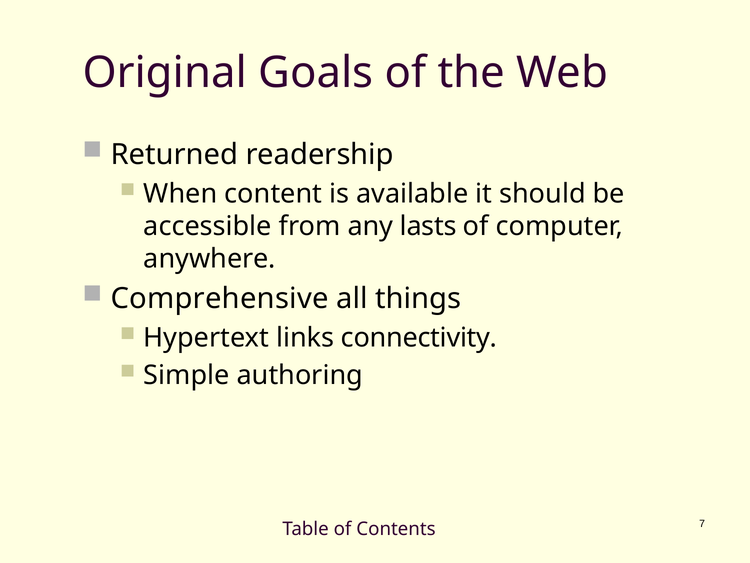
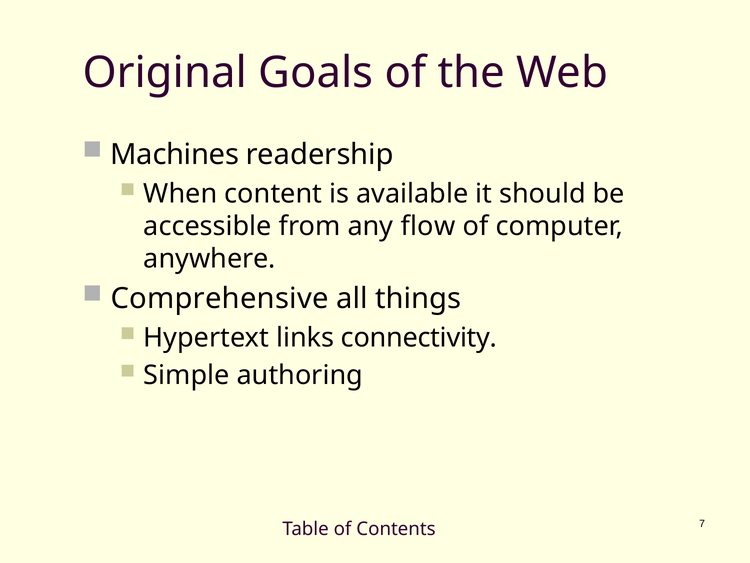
Returned: Returned -> Machines
lasts: lasts -> flow
